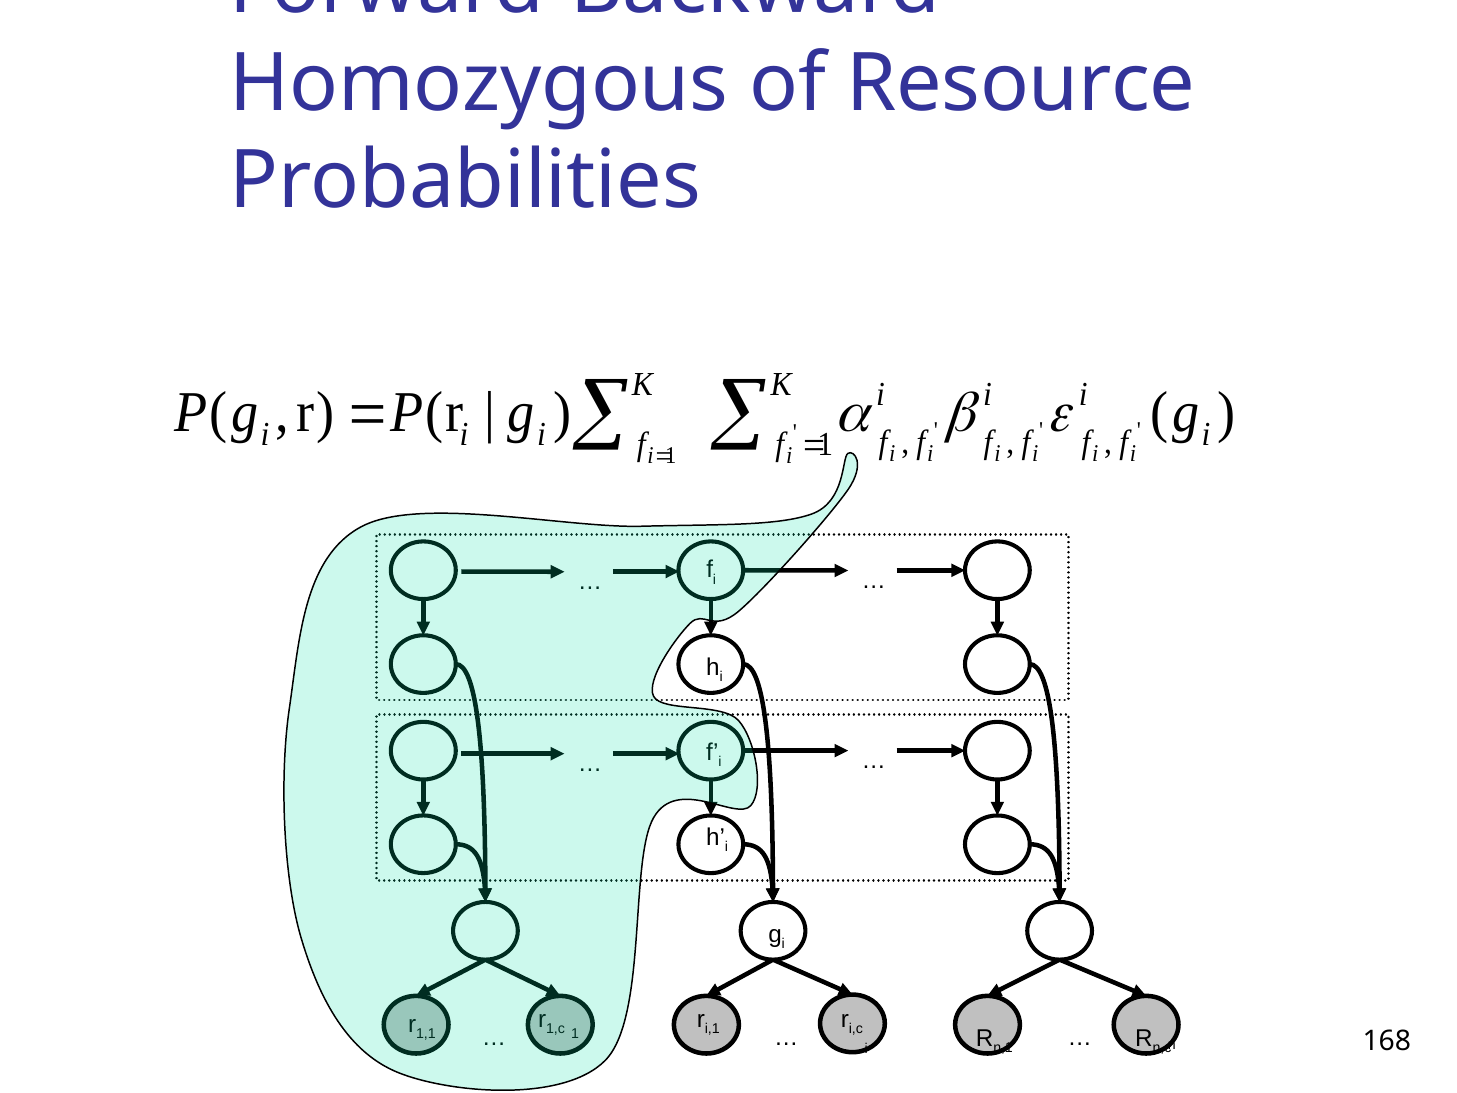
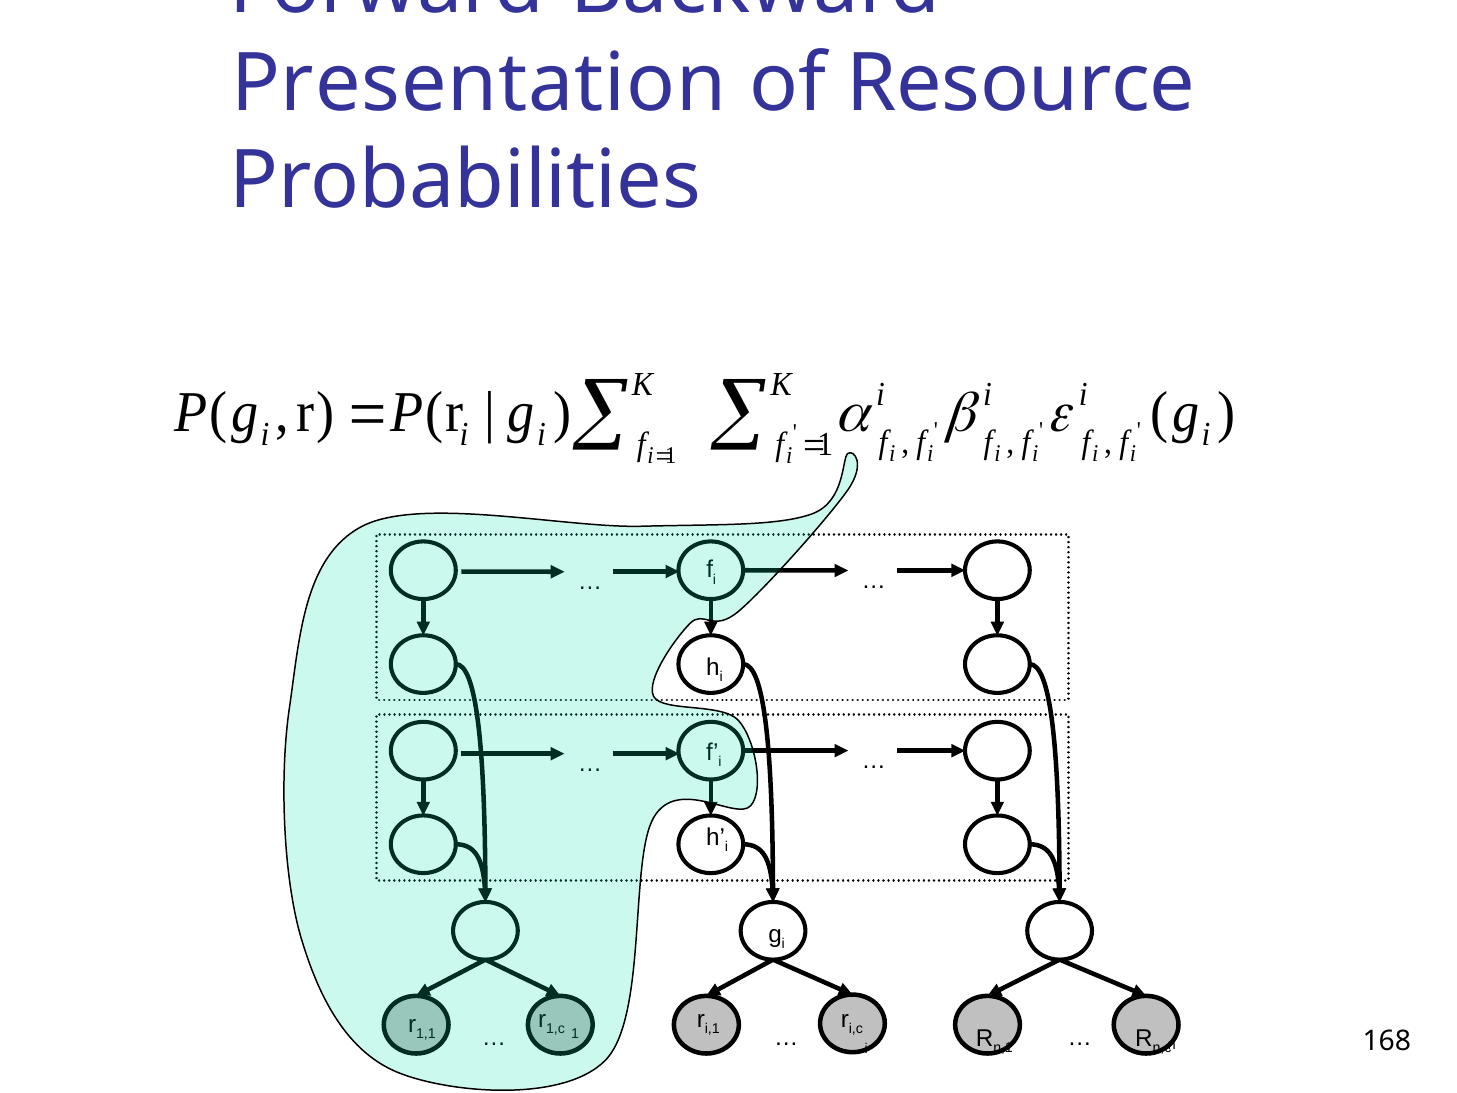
Homozygous: Homozygous -> Presentation
